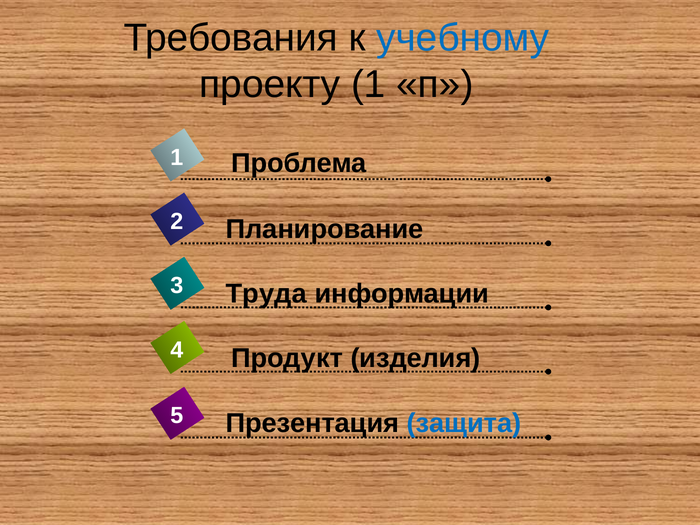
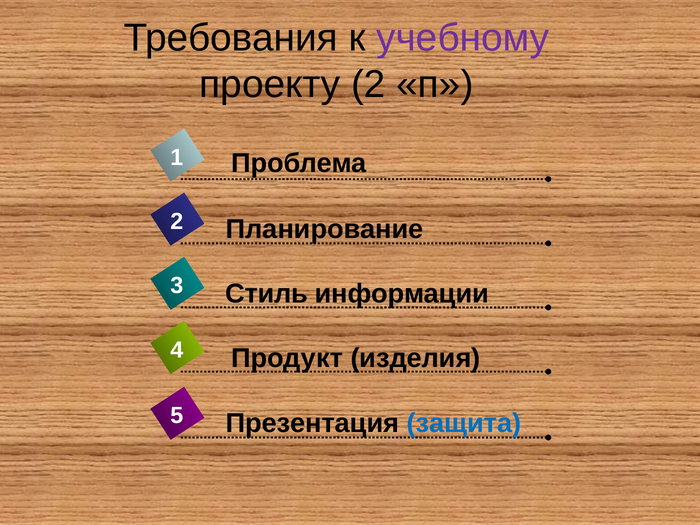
учебному colour: blue -> purple
проекту 1: 1 -> 2
Труда: Труда -> Стиль
